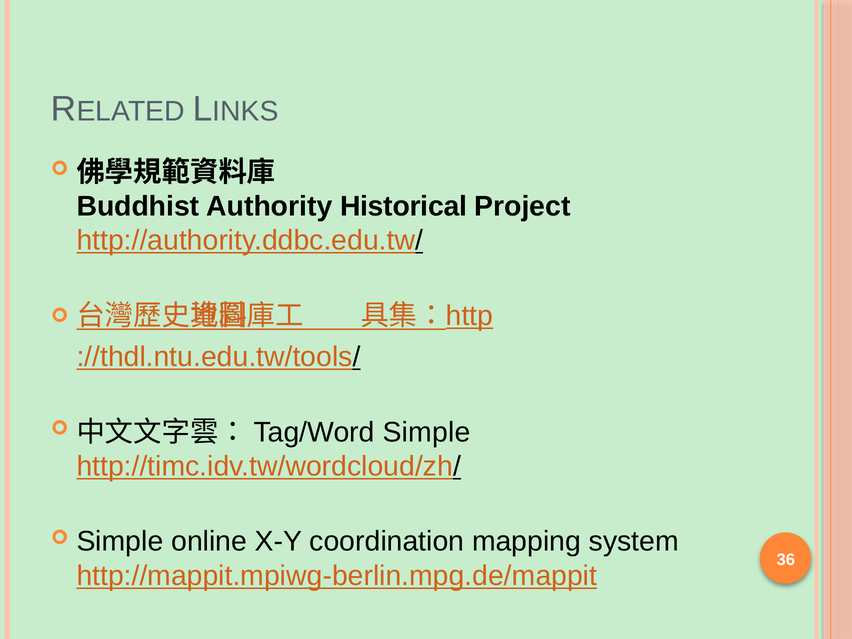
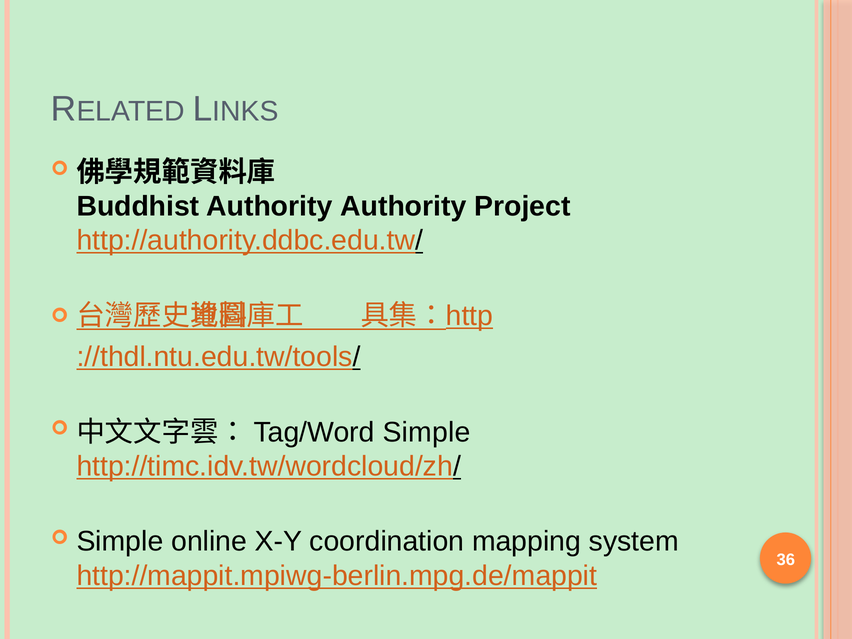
Authority Historical: Historical -> Authority
